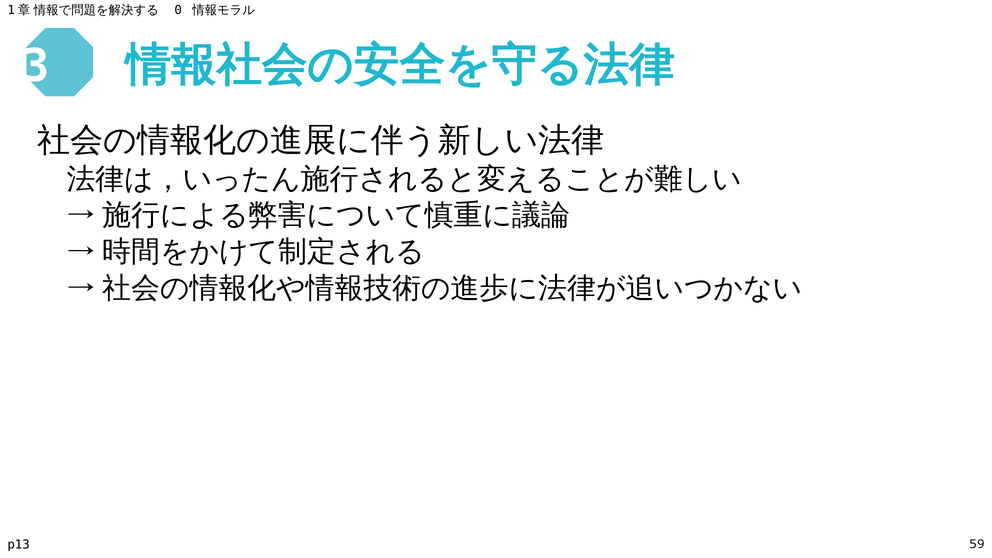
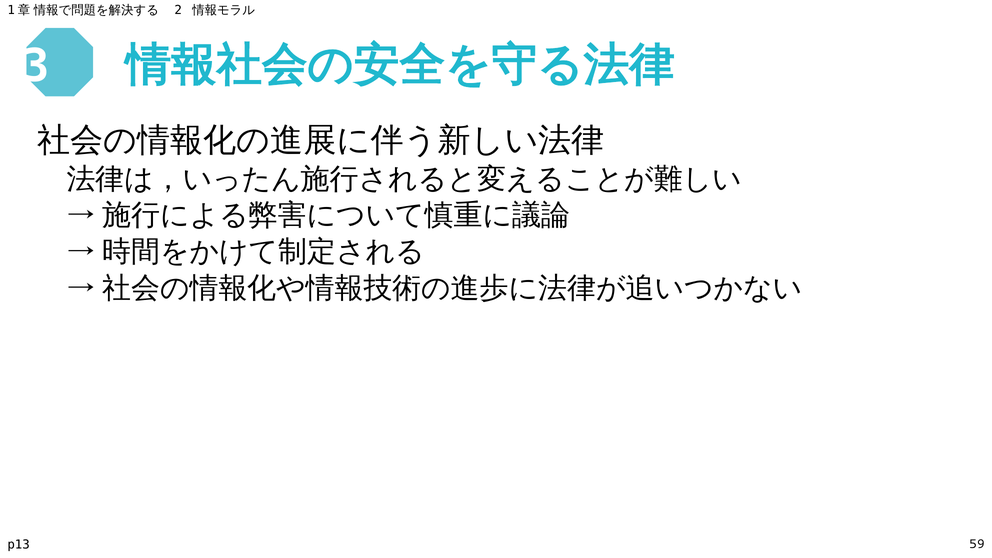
0: 0 -> 2
